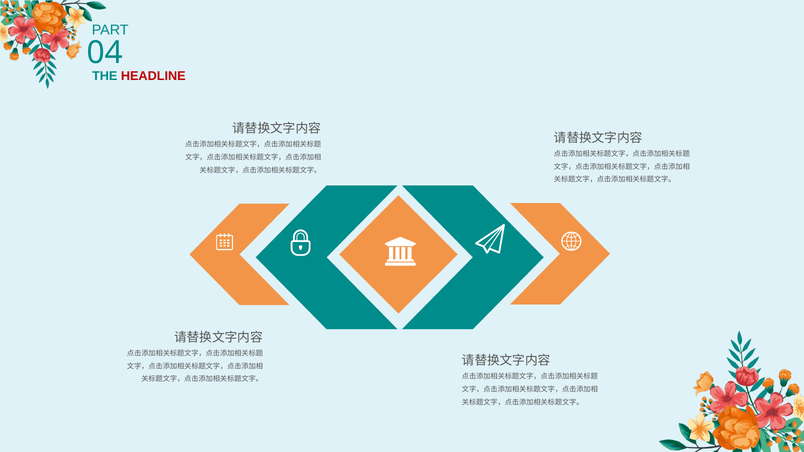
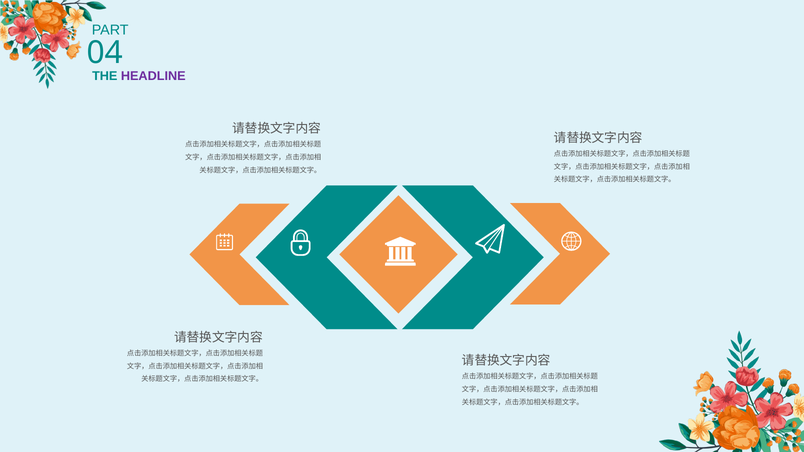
HEADLINE colour: red -> purple
